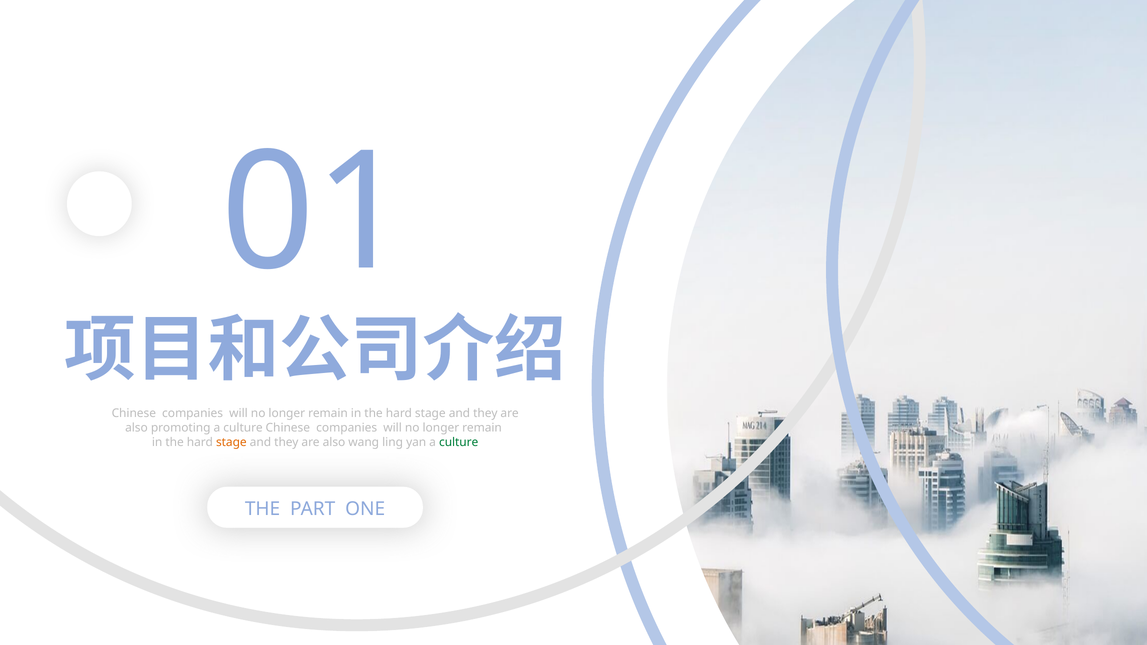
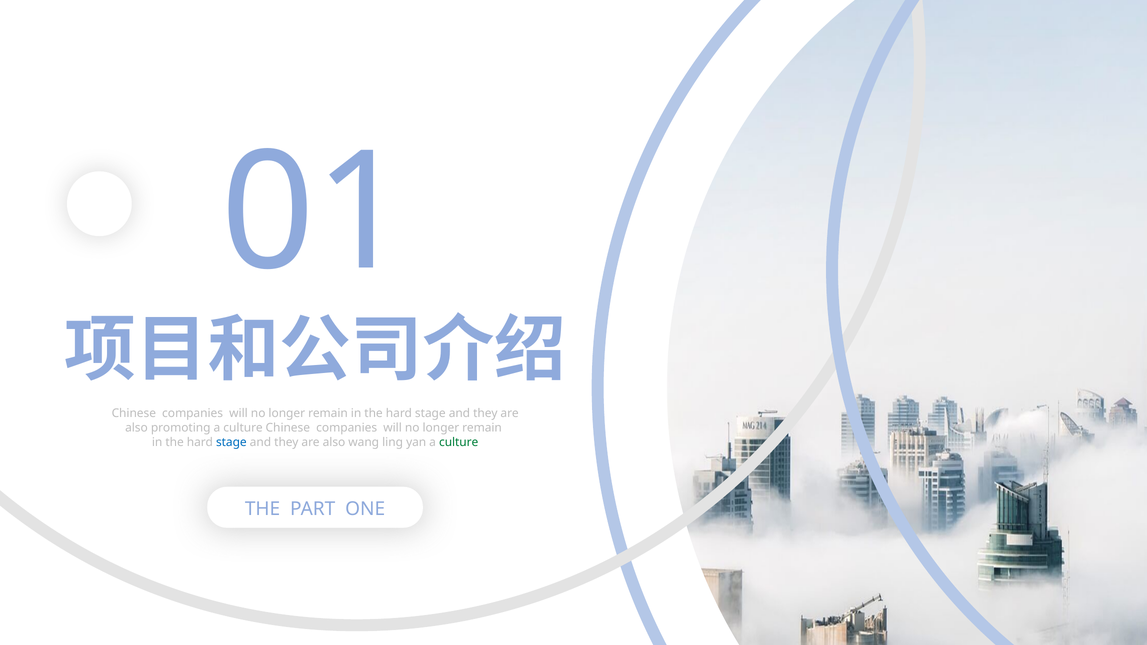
stage at (231, 442) colour: orange -> blue
